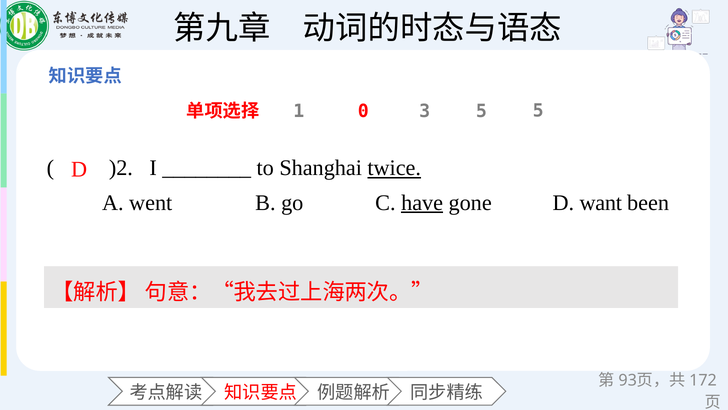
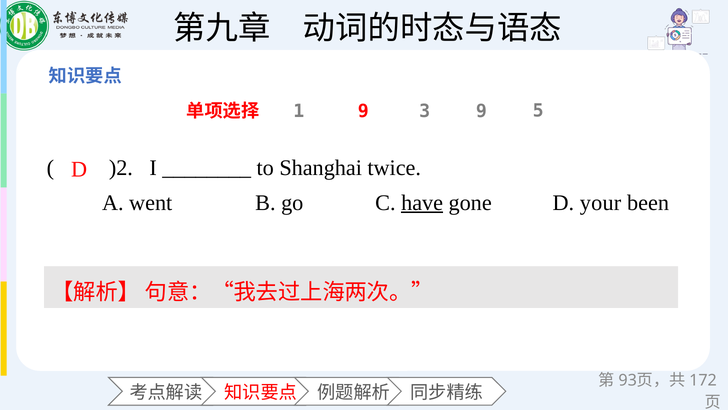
1 0: 0 -> 9
3 5: 5 -> 9
twice underline: present -> none
want: want -> your
